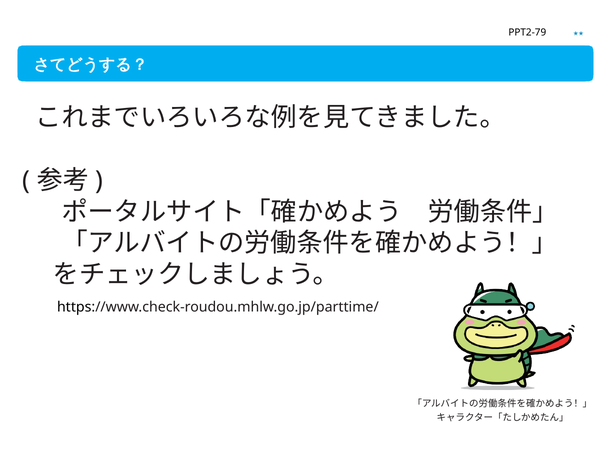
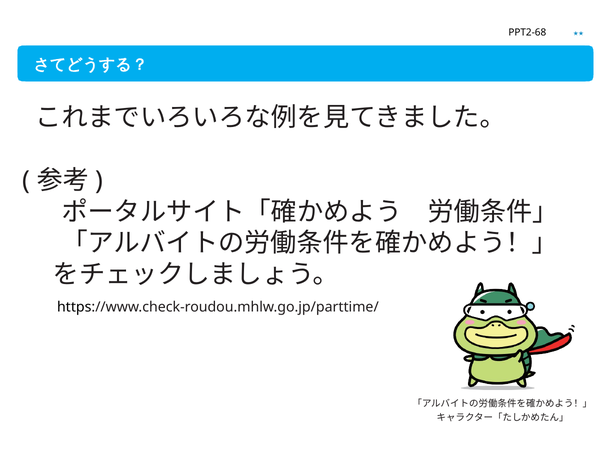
PPT2-79: PPT2-79 -> PPT2-68
